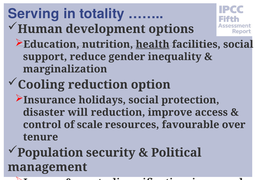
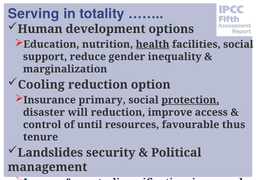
holidays: holidays -> primary
protection underline: none -> present
scale: scale -> until
over: over -> thus
Population: Population -> Landslides
